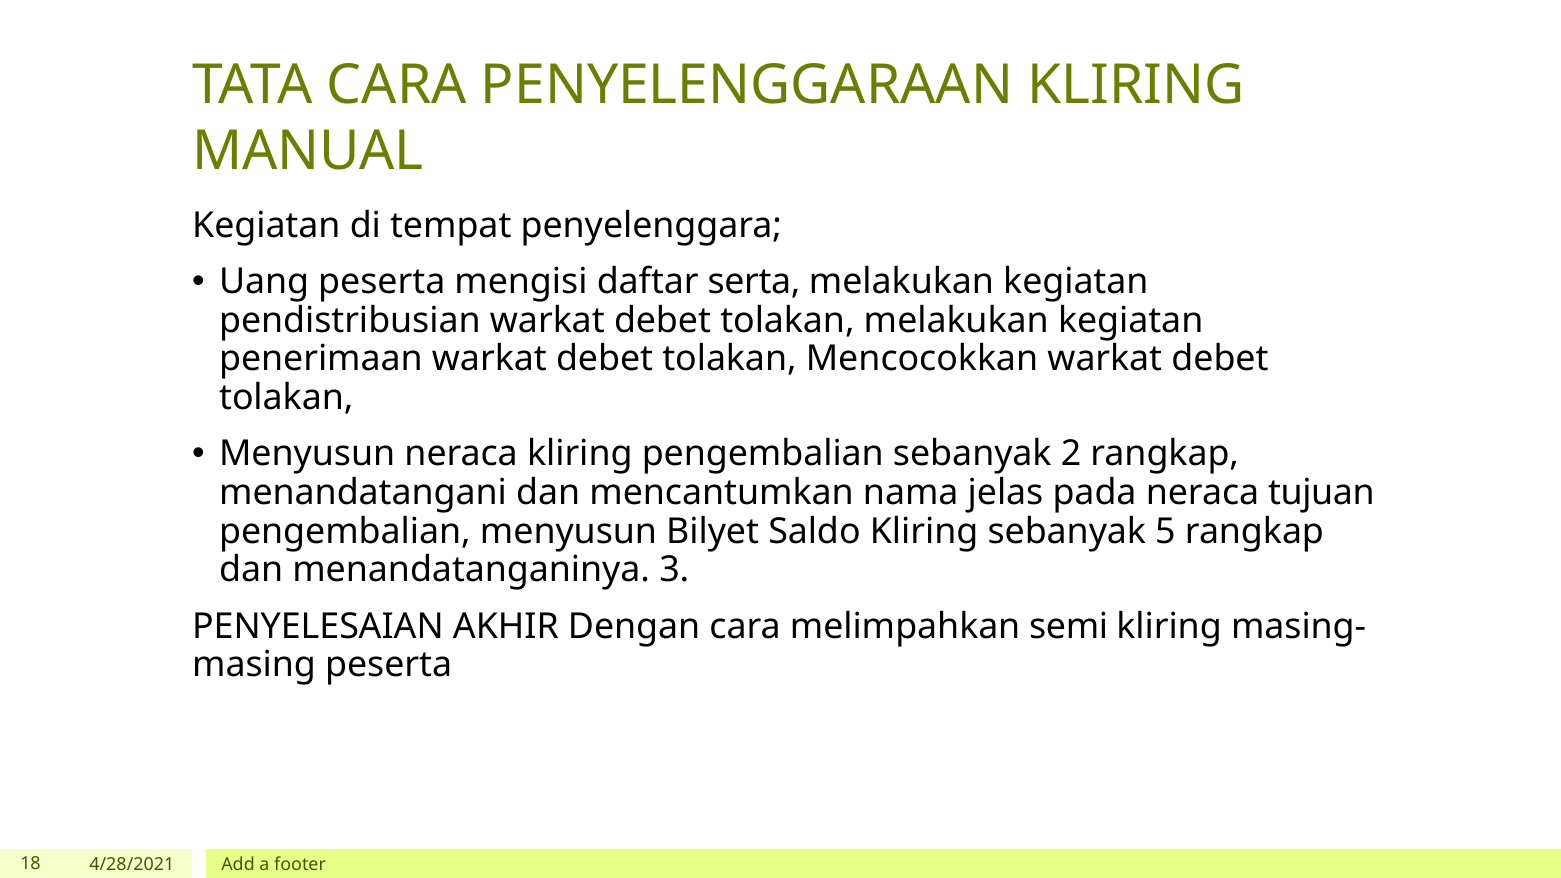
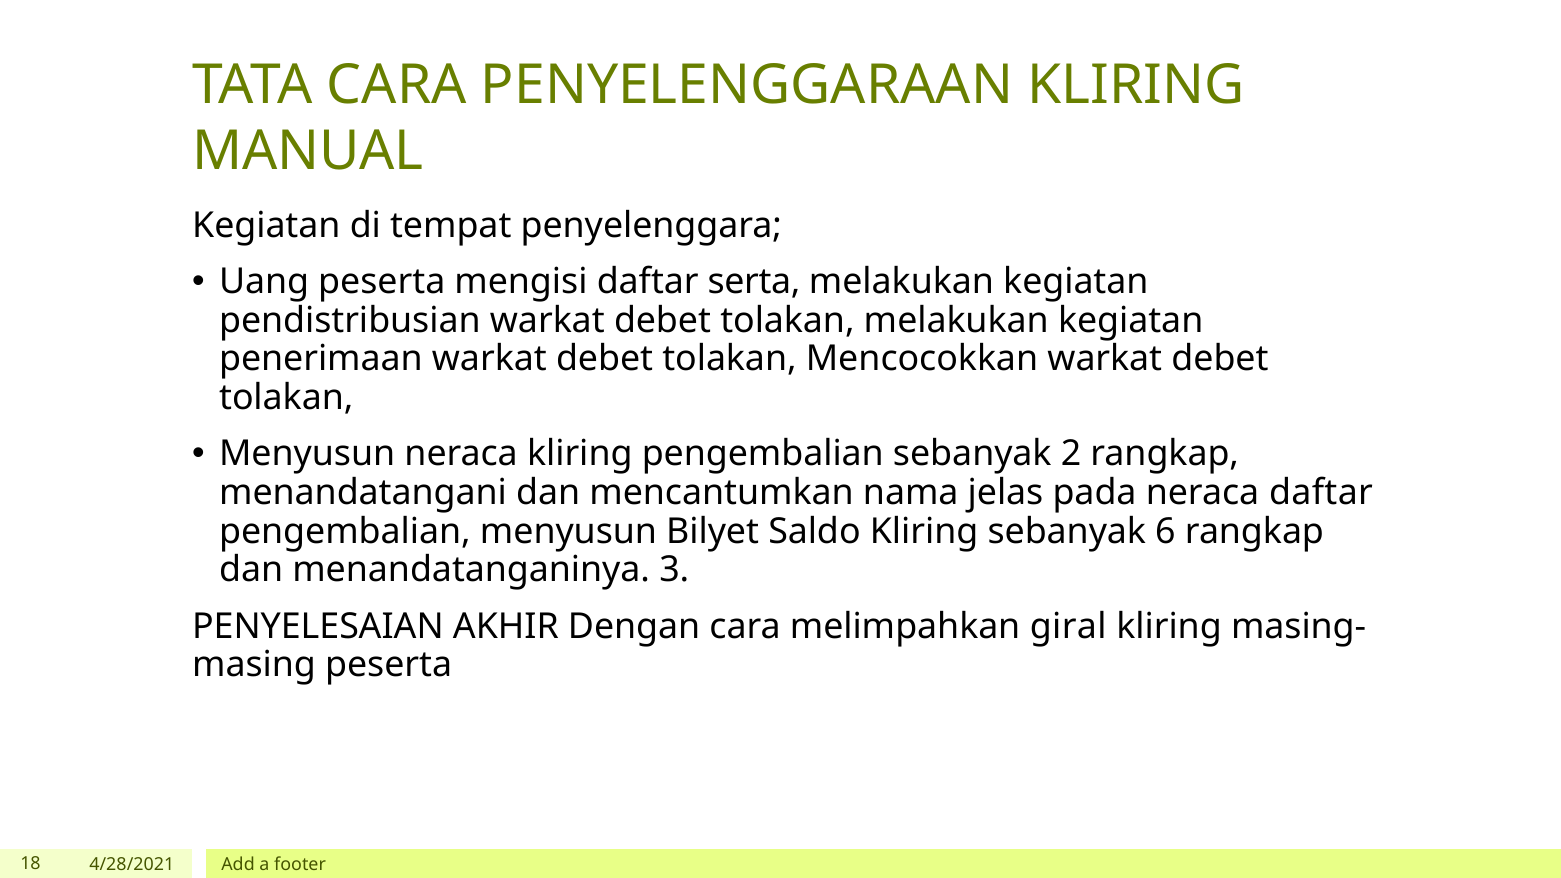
neraca tujuan: tujuan -> daftar
5: 5 -> 6
semi: semi -> giral
